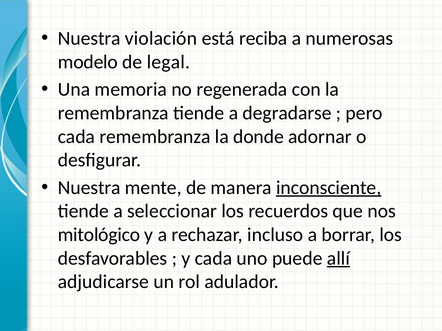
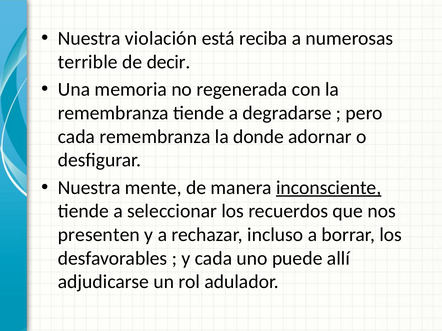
modelo: modelo -> terrible
legal: legal -> decir
mitológico: mitológico -> presenten
allí underline: present -> none
